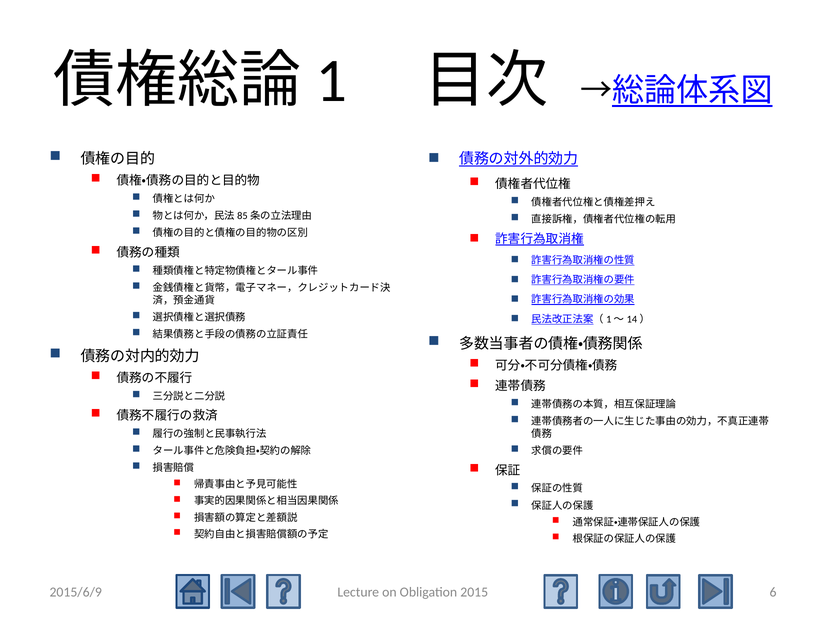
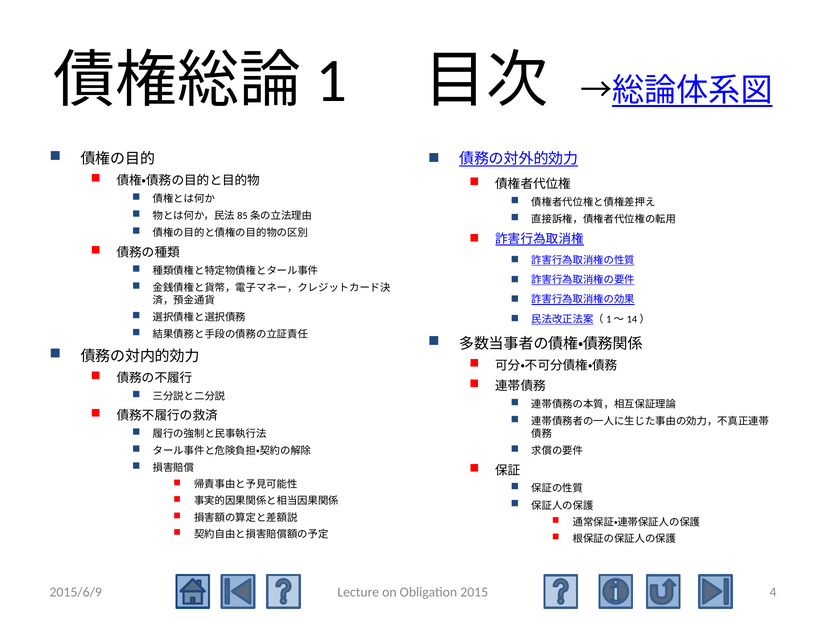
6: 6 -> 4
